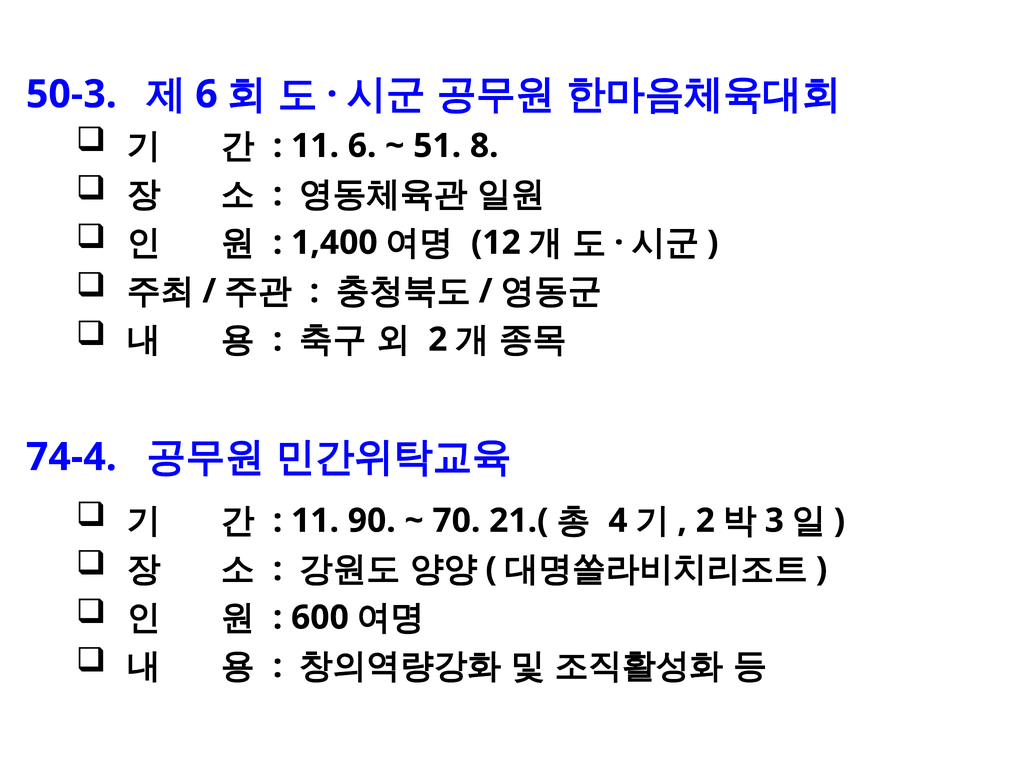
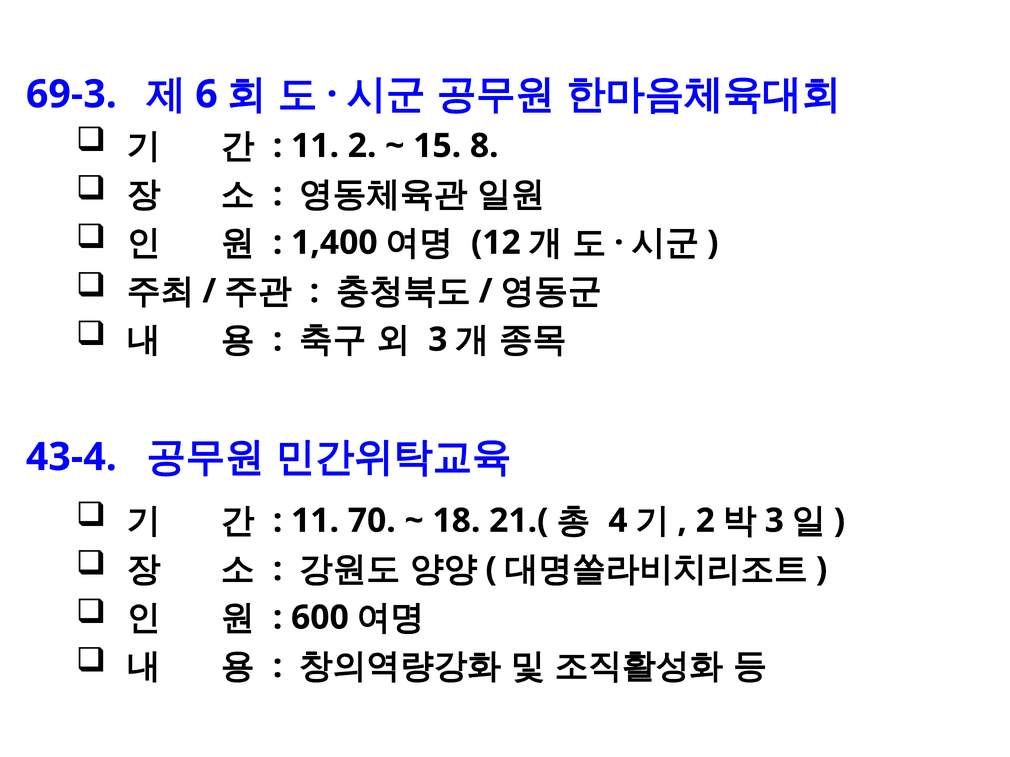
50-3: 50-3 -> 69-3
11 6: 6 -> 2
51: 51 -> 15
2 at (438, 340): 2 -> 3
74-4: 74-4 -> 43-4
90: 90 -> 70
70: 70 -> 18
